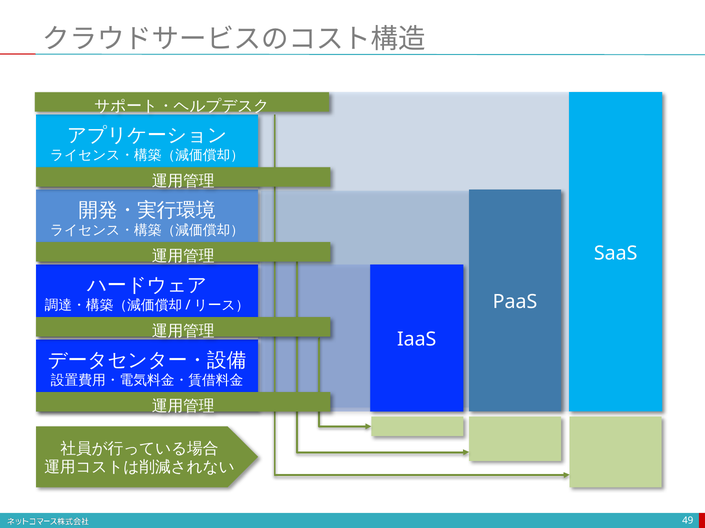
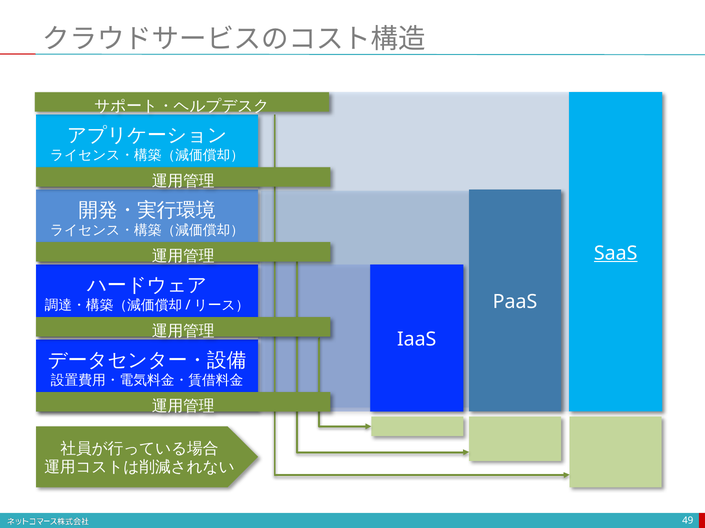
SaaS underline: none -> present
